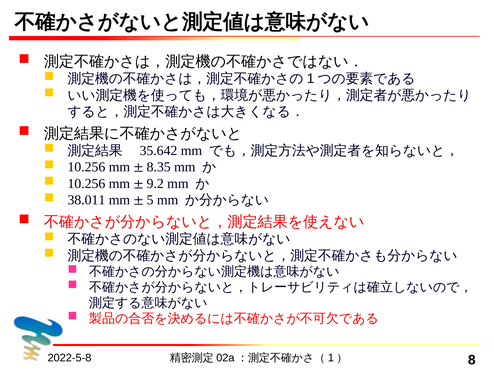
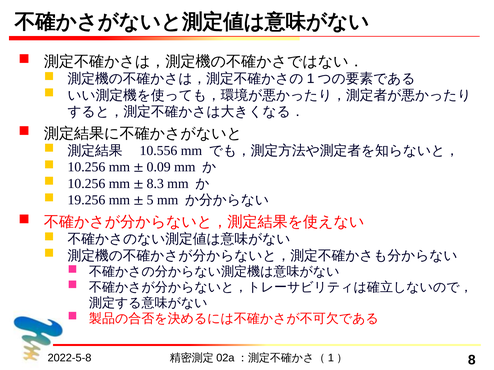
35.642: 35.642 -> 10.556
8.35: 8.35 -> 0.09
9.2: 9.2 -> 8.3
38.011: 38.011 -> 19.256
